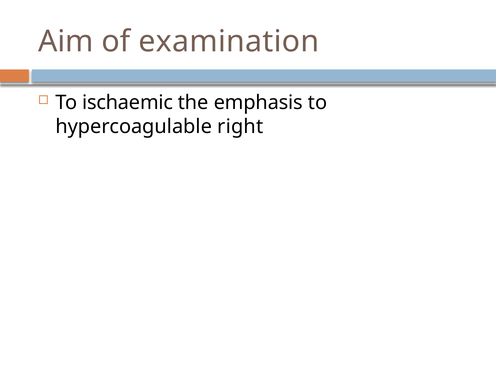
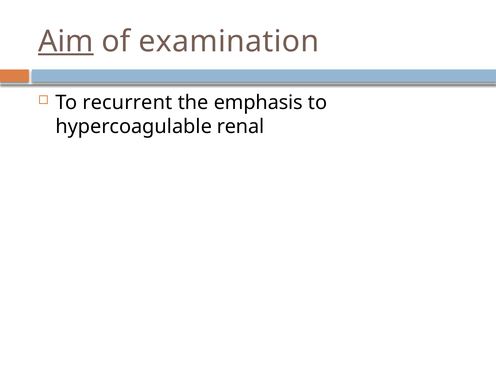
Aim underline: none -> present
ischaemic: ischaemic -> recurrent
right: right -> renal
